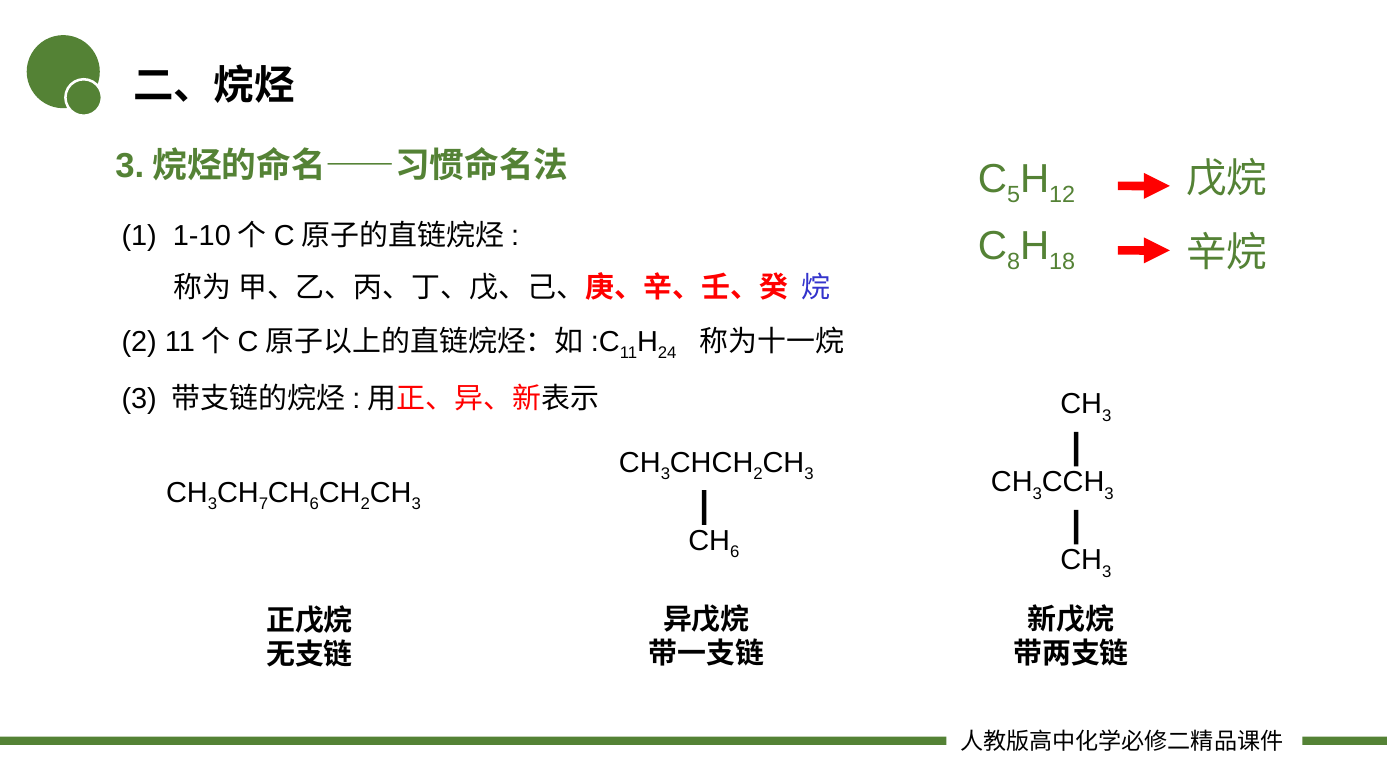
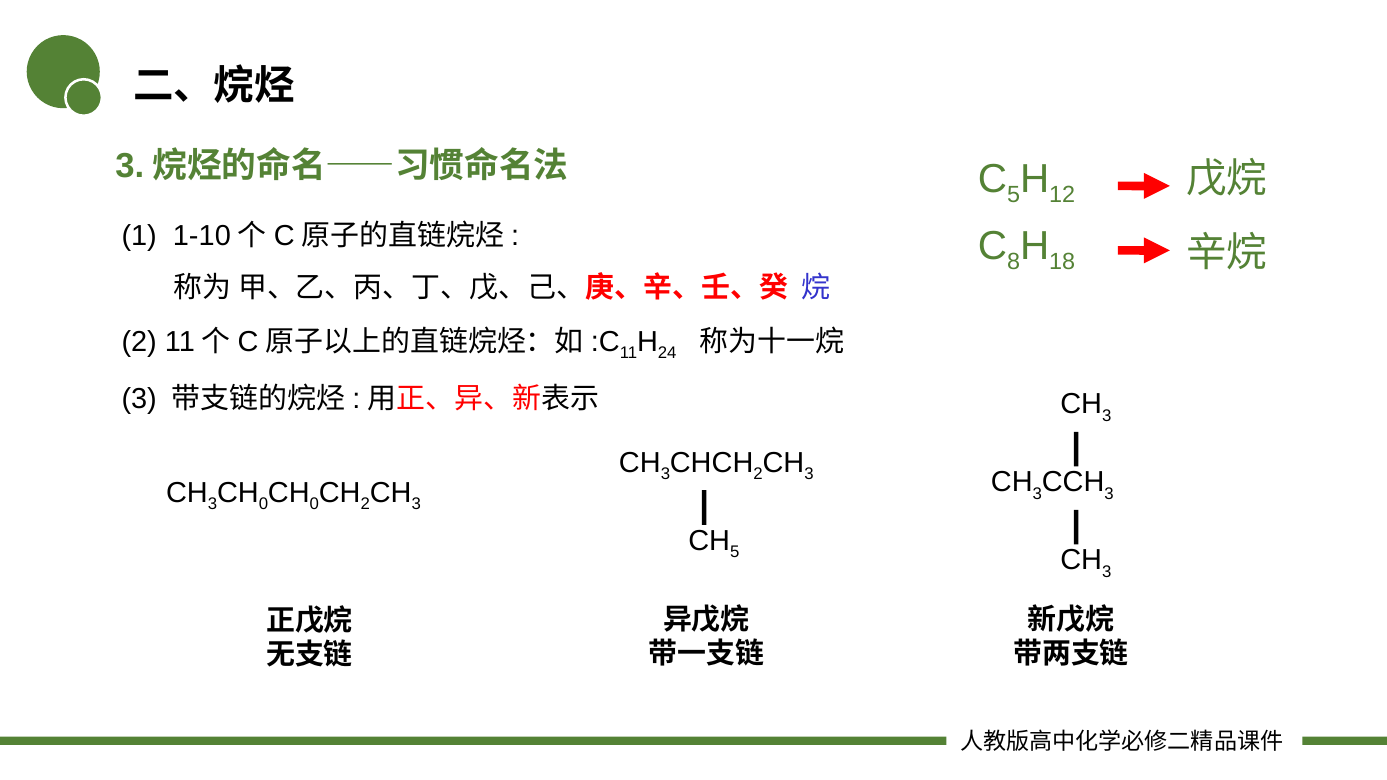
7 at (263, 504): 7 -> 0
6 at (314, 504): 6 -> 0
6 at (735, 552): 6 -> 5
